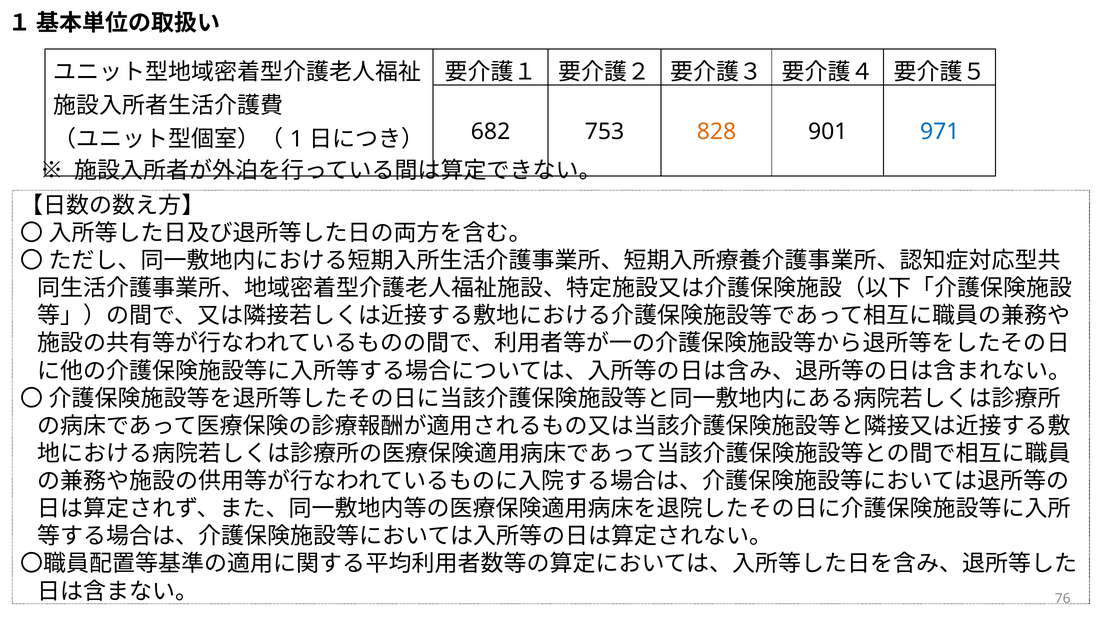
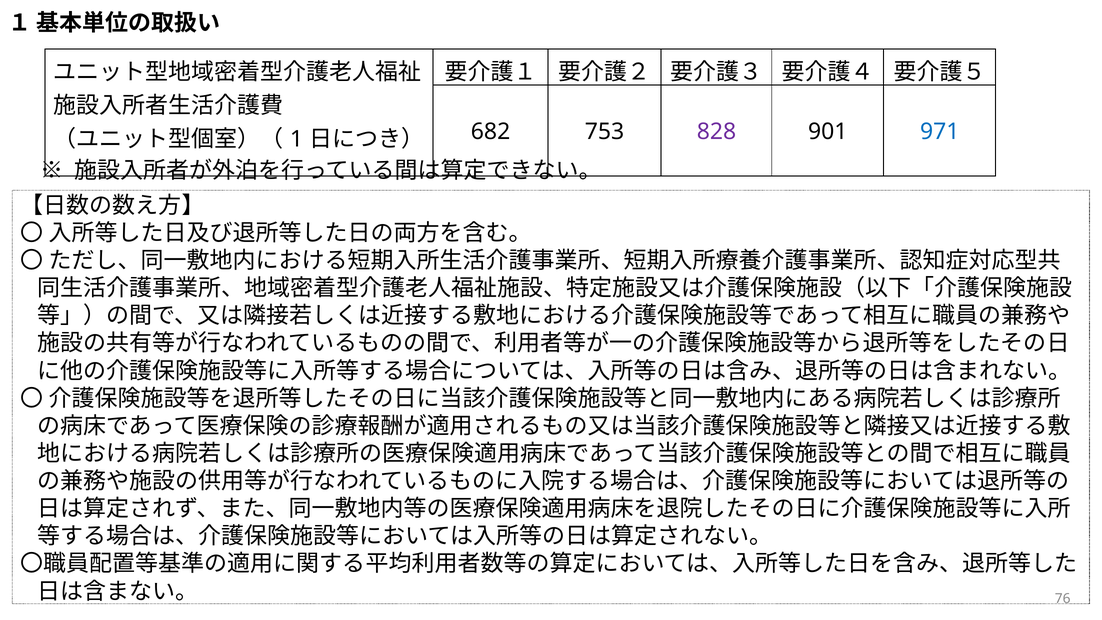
828 colour: orange -> purple
